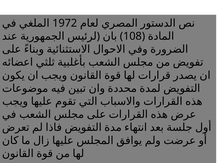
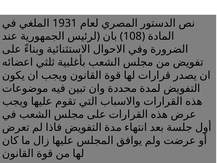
1972: 1972 -> 1931
